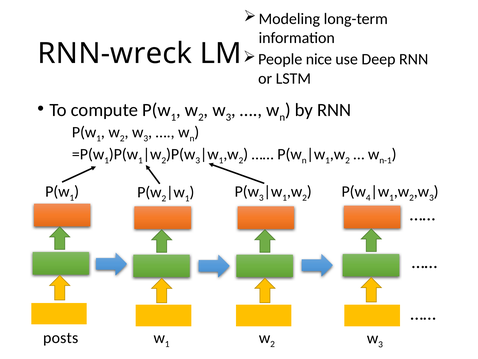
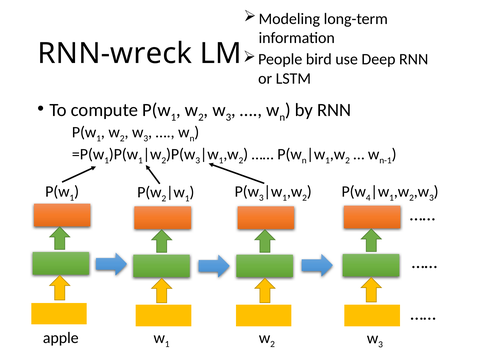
nice: nice -> bird
posts: posts -> apple
